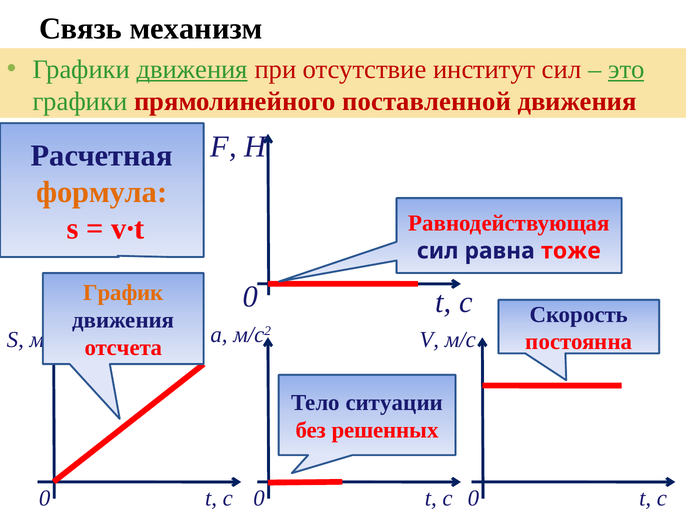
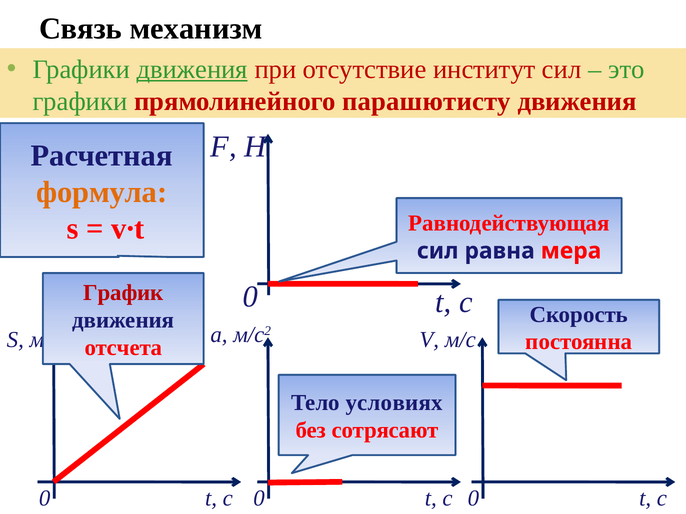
это underline: present -> none
поставленной: поставленной -> парашютисту
тоже: тоже -> мера
График colour: orange -> red
ситуации: ситуации -> условиях
решенных: решенных -> сотрясают
